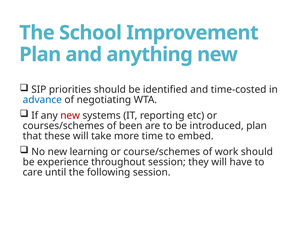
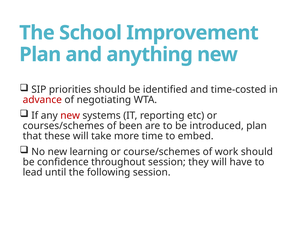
advance colour: blue -> red
experience: experience -> confidence
care: care -> lead
